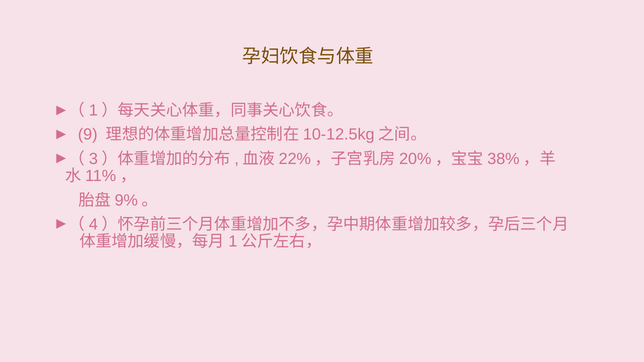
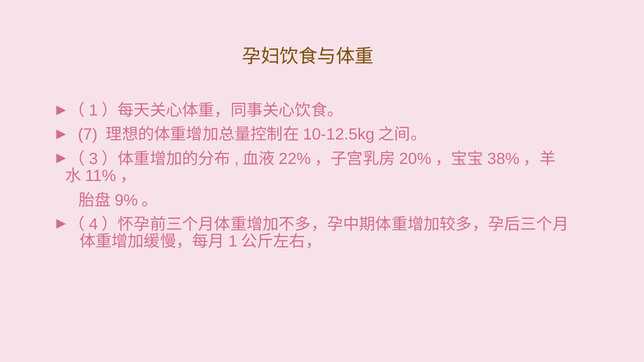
9: 9 -> 7
